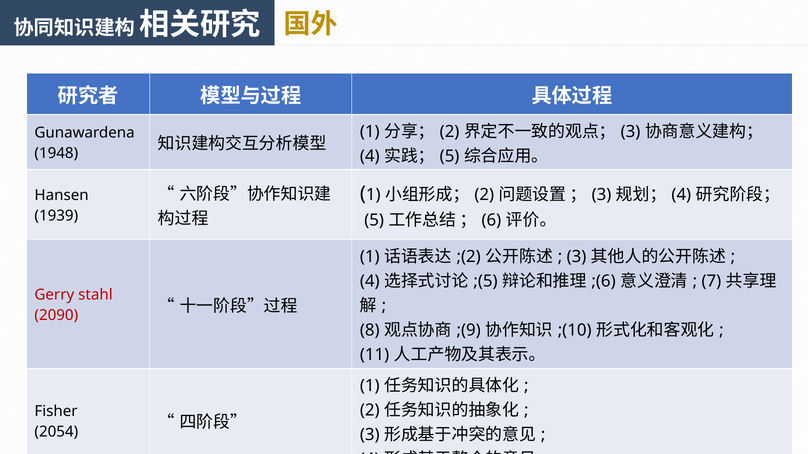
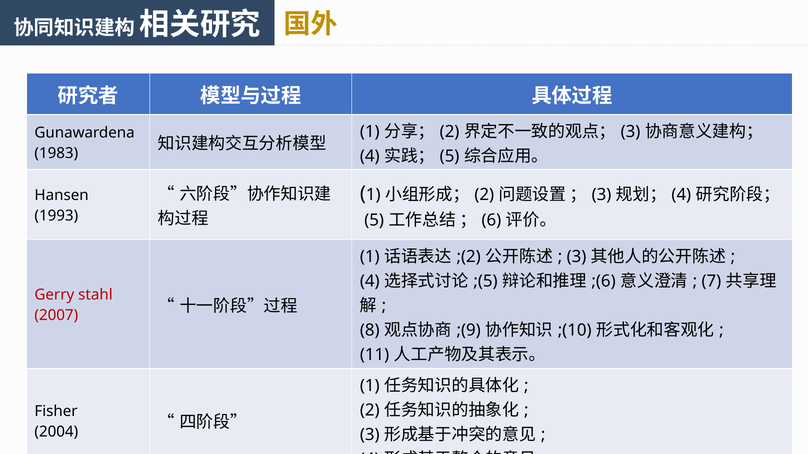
1948: 1948 -> 1983
1939: 1939 -> 1993
2090: 2090 -> 2007
2054: 2054 -> 2004
